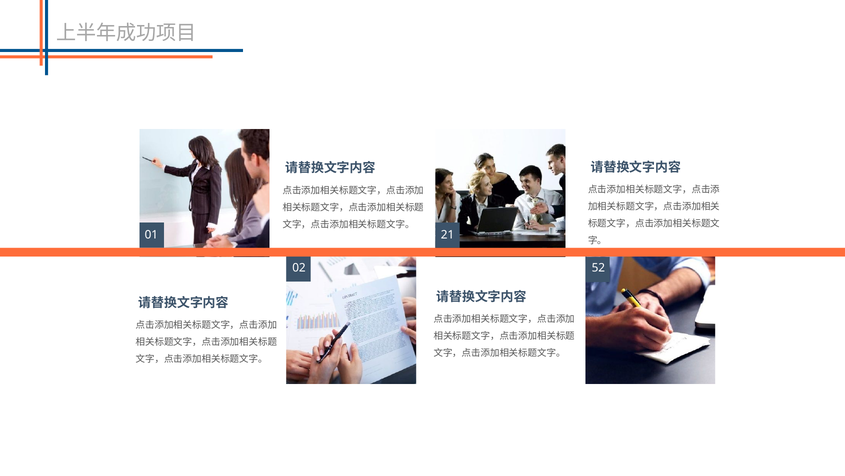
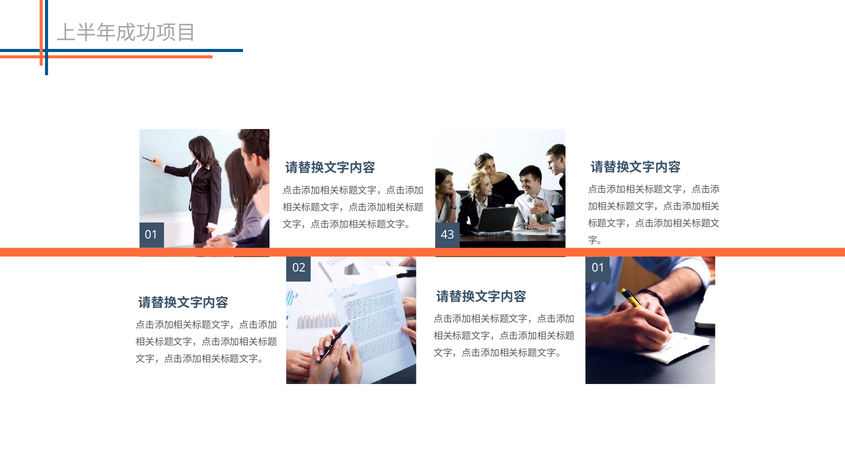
21: 21 -> 43
02 52: 52 -> 01
